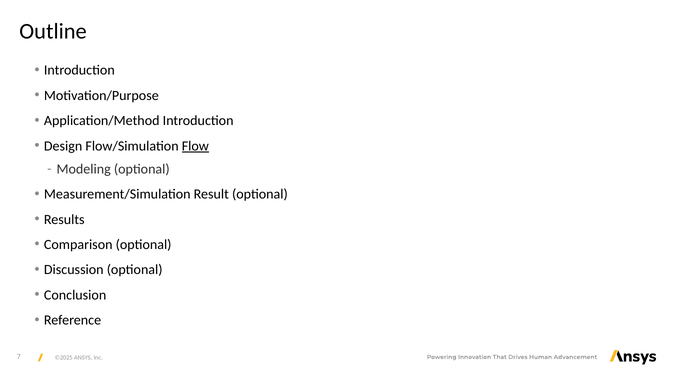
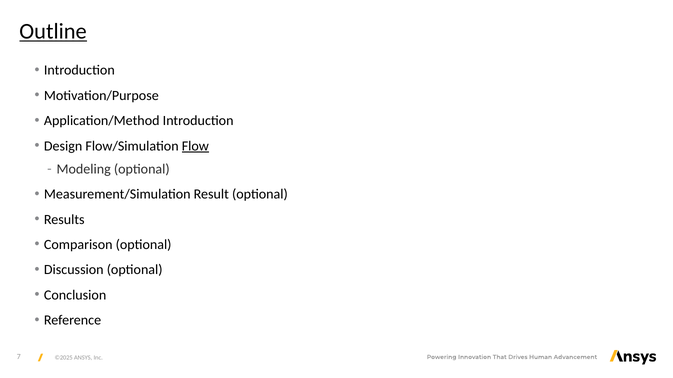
Outline underline: none -> present
